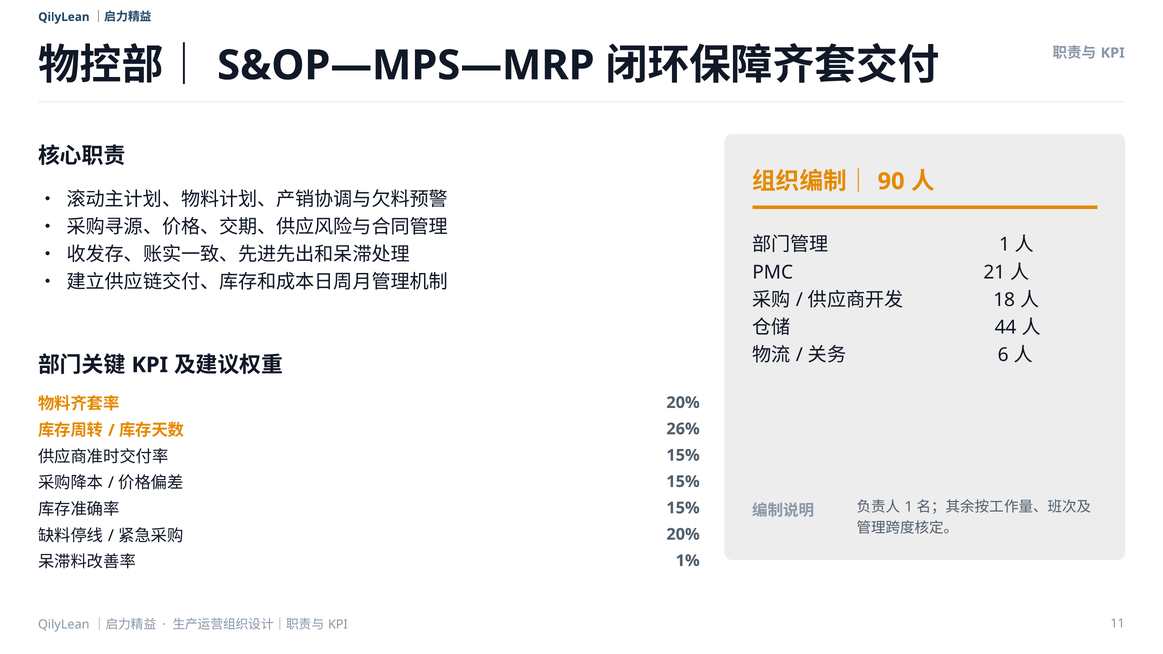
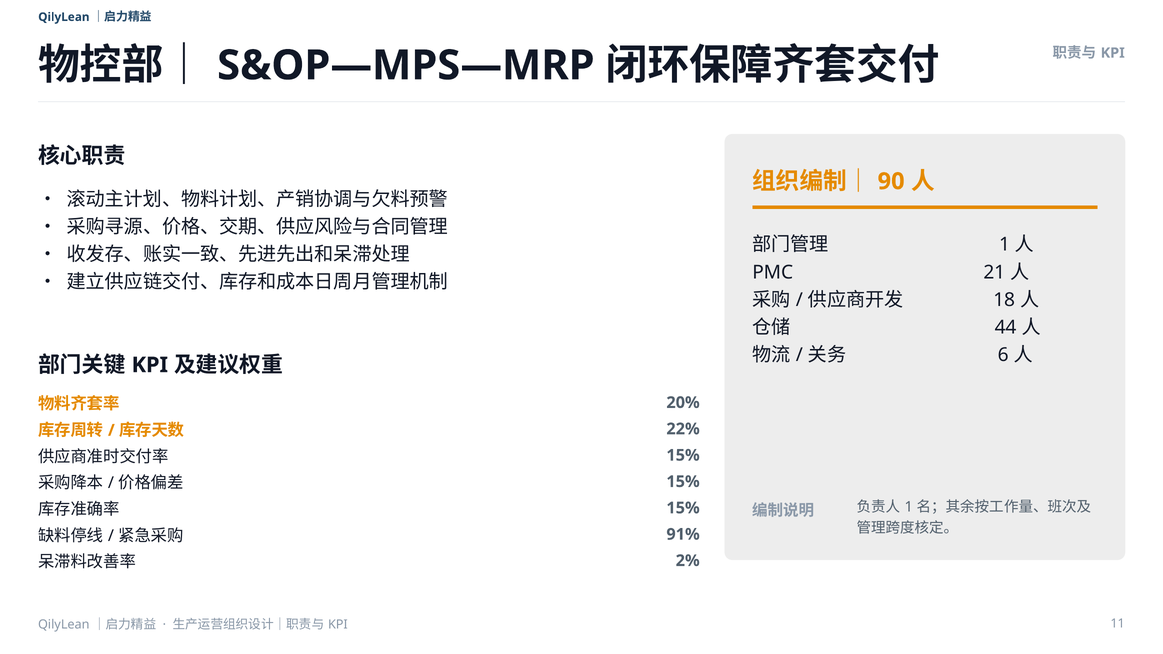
26%: 26% -> 22%
20% at (683, 534): 20% -> 91%
1%: 1% -> 2%
